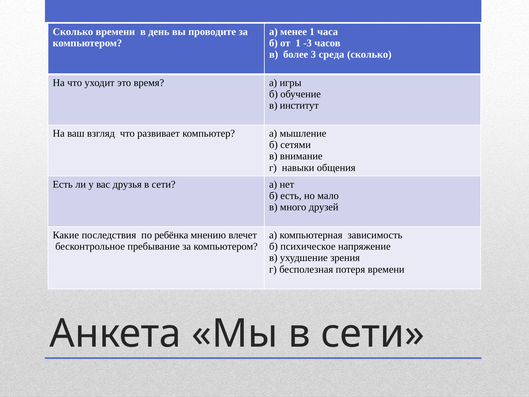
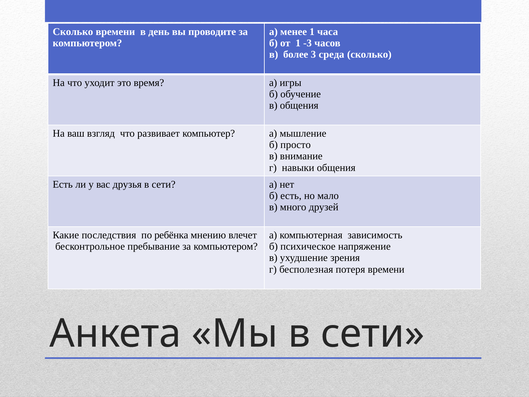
в институт: институт -> общения
сетями: сетями -> просто
